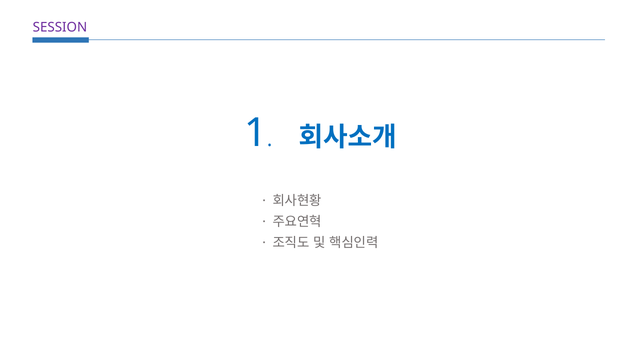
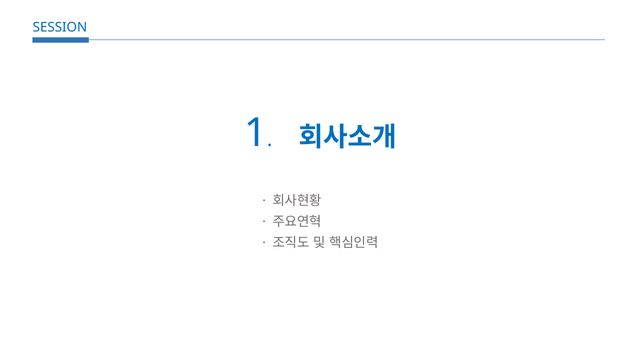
SESSION colour: purple -> blue
